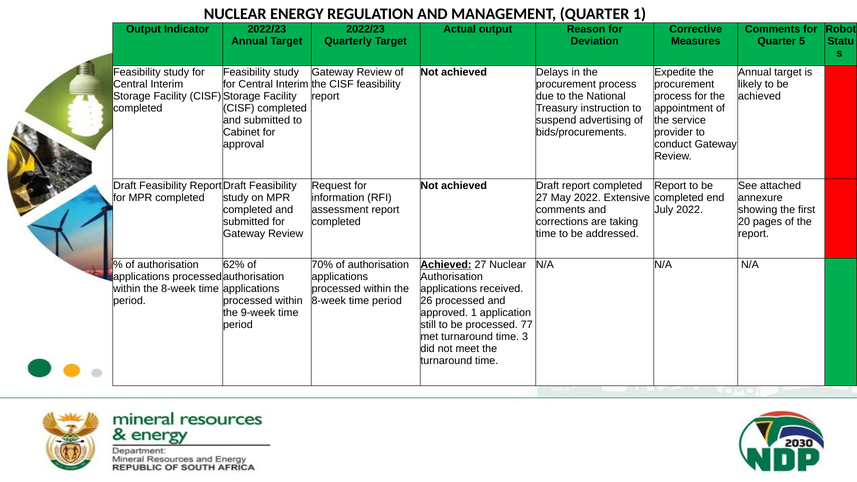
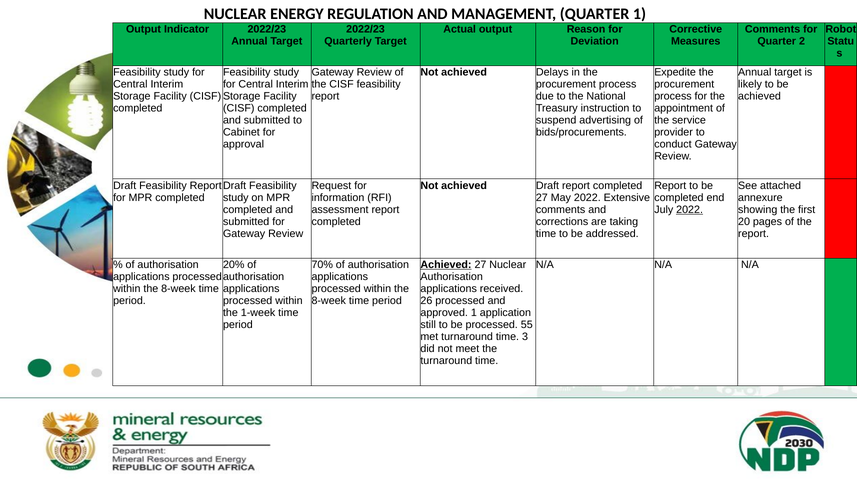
5: 5 -> 2
2022 at (690, 210) underline: none -> present
62%: 62% -> 20%
9-week: 9-week -> 1-week
77: 77 -> 55
